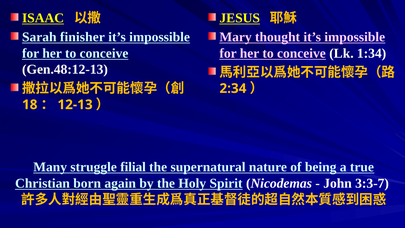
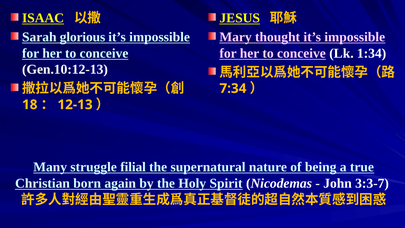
finisher: finisher -> glorious
Gen.48:12-13: Gen.48:12-13 -> Gen.10:12-13
2:34: 2:34 -> 7:34
